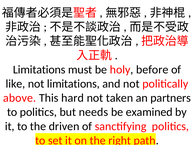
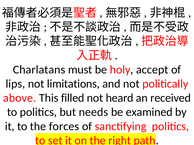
Limitations at (39, 70): Limitations -> Charlatans
before: before -> accept
like: like -> lips
hard: hard -> filled
taken: taken -> heard
partners: partners -> received
driven: driven -> forces
